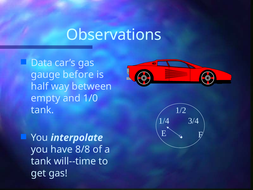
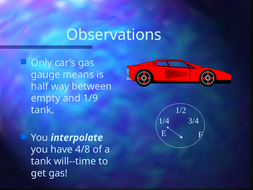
Data: Data -> Only
before: before -> means
1/0: 1/0 -> 1/9
8/8: 8/8 -> 4/8
